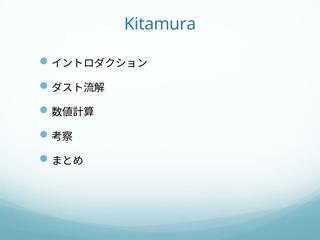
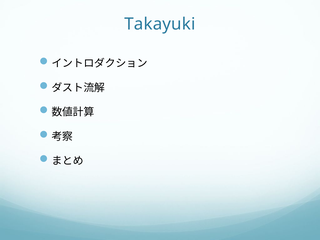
Kitamura: Kitamura -> Takayuki
